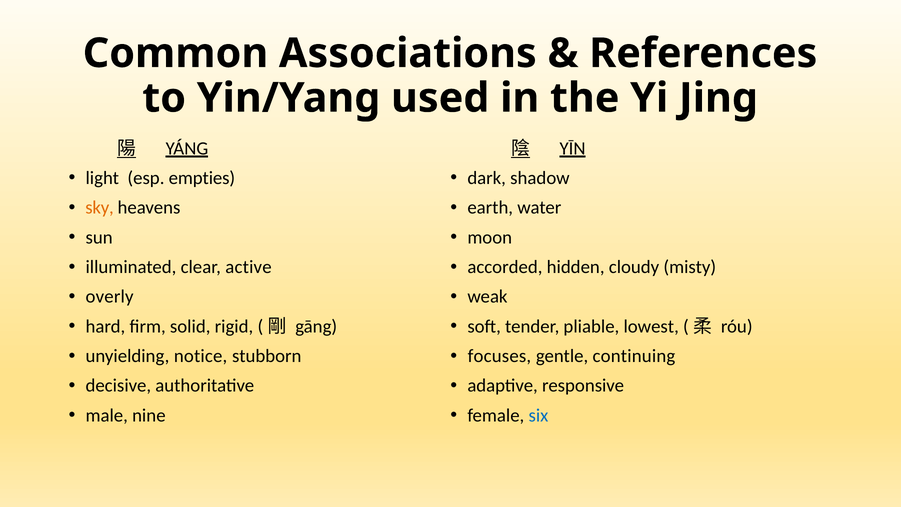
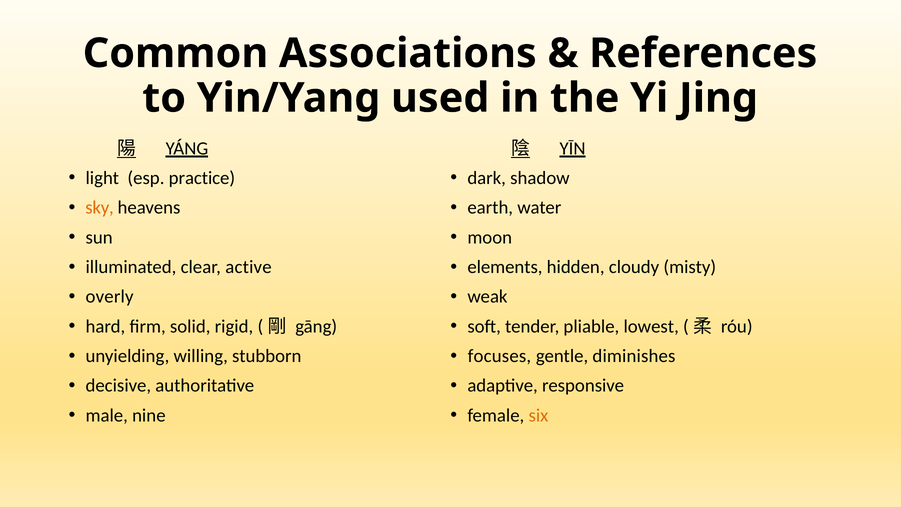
empties: empties -> practice
accorded: accorded -> elements
notice: notice -> willing
continuing: continuing -> diminishes
six colour: blue -> orange
